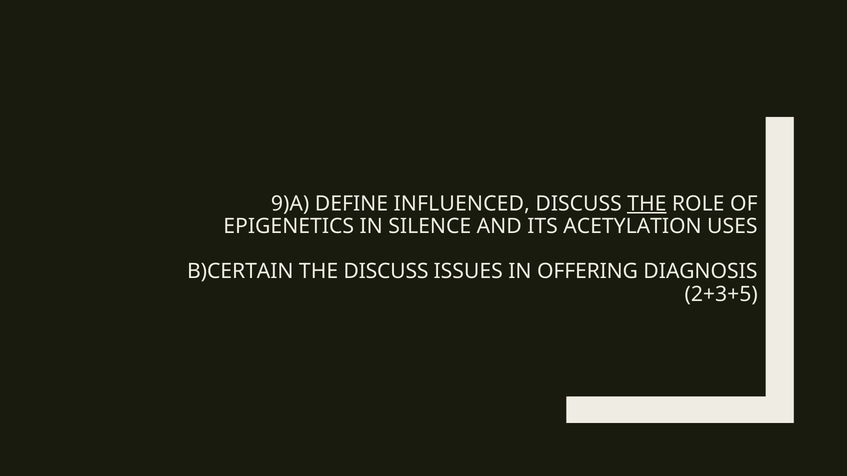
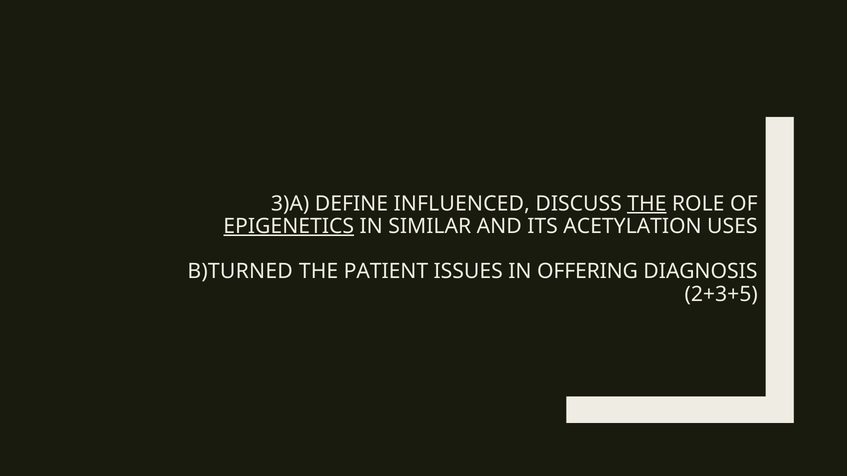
9)A: 9)A -> 3)A
EPIGENETICS underline: none -> present
SILENCE: SILENCE -> SIMILAR
B)CERTAIN: B)CERTAIN -> B)TURNED
THE DISCUSS: DISCUSS -> PATIENT
